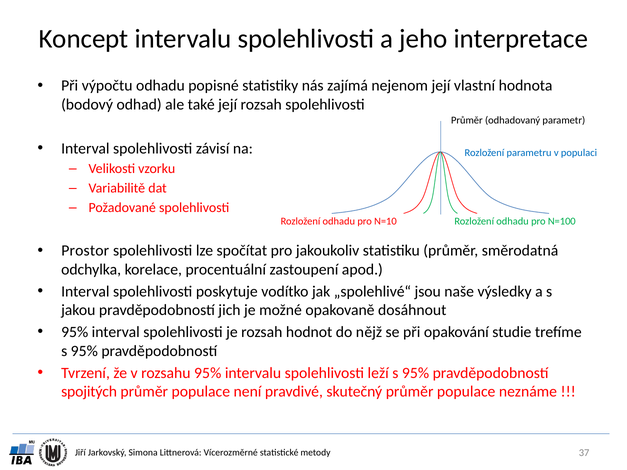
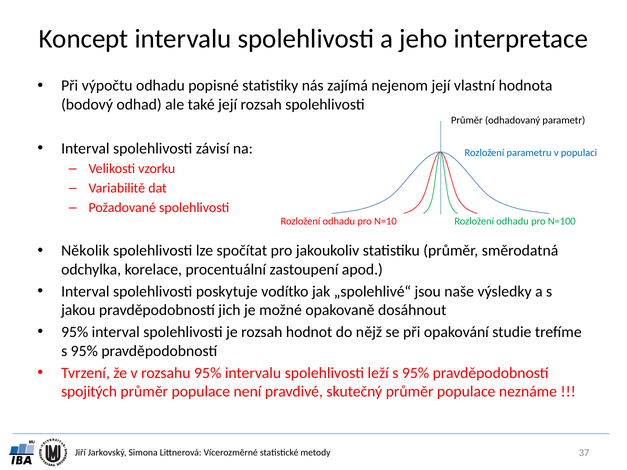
Prostor: Prostor -> Několik
